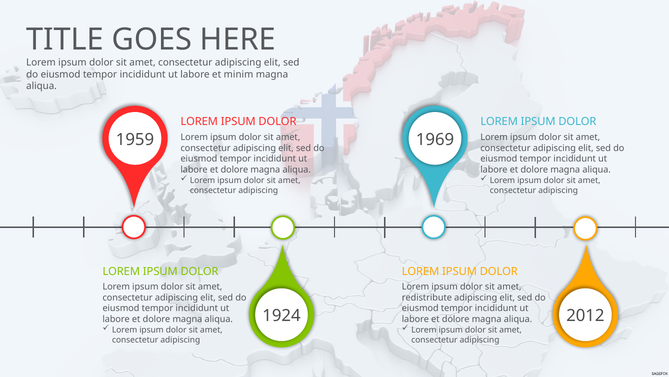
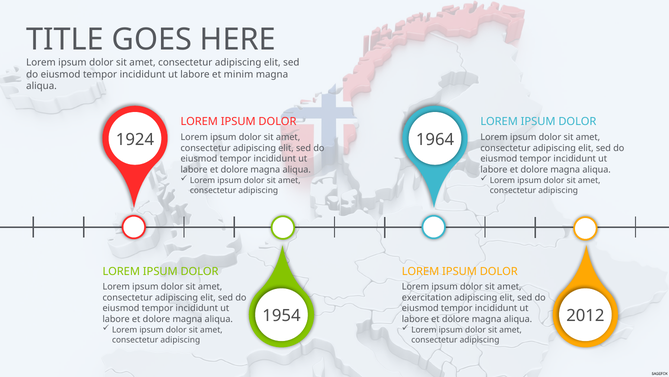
1959: 1959 -> 1924
1969: 1969 -> 1964
redistribute: redistribute -> exercitation
1924: 1924 -> 1954
